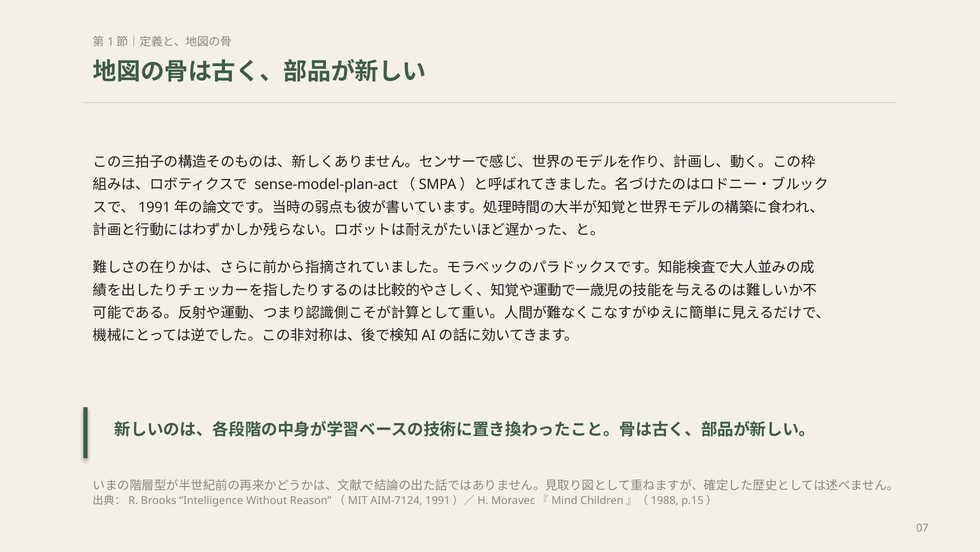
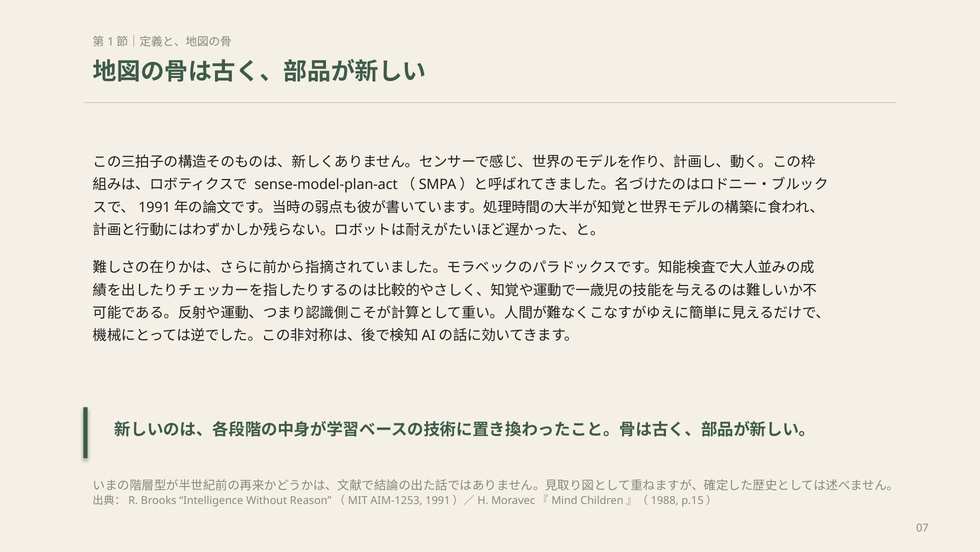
AIM-7124: AIM-7124 -> AIM-1253
